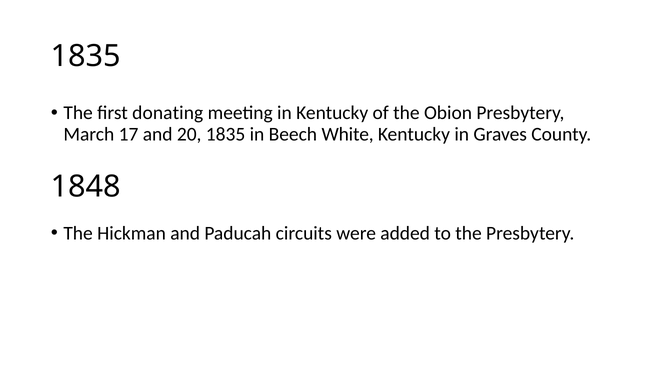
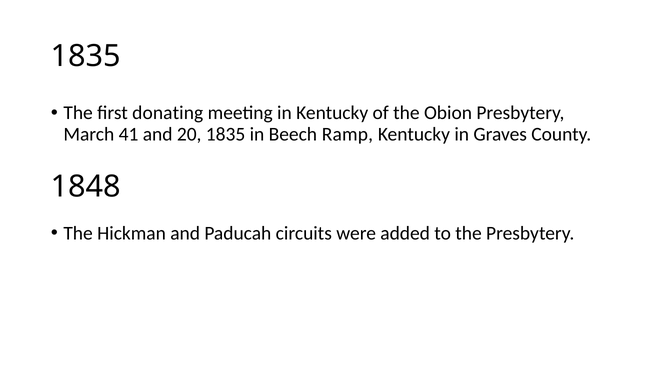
17: 17 -> 41
White: White -> Ramp
